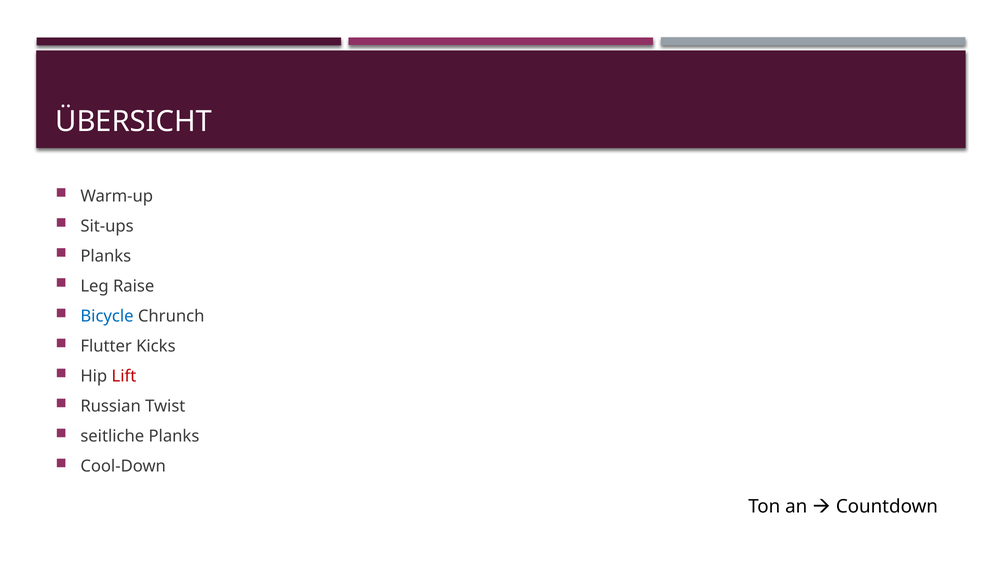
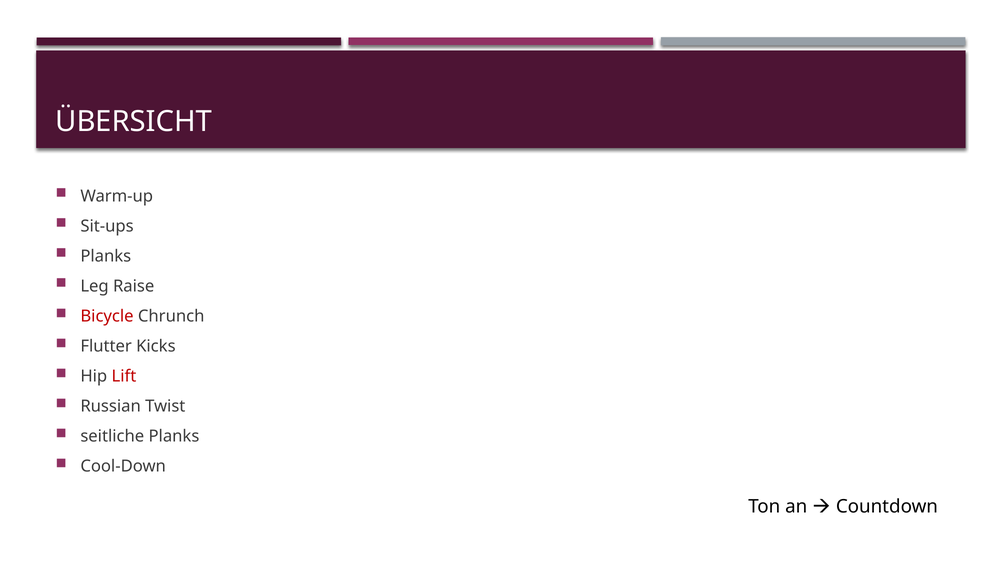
Bicycle colour: blue -> red
